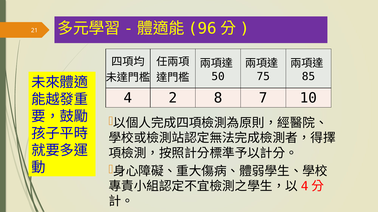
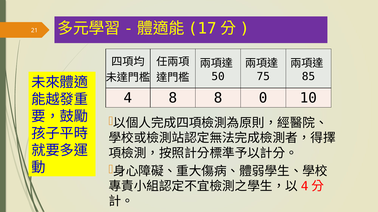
96: 96 -> 17
4 2: 2 -> 8
7: 7 -> 0
